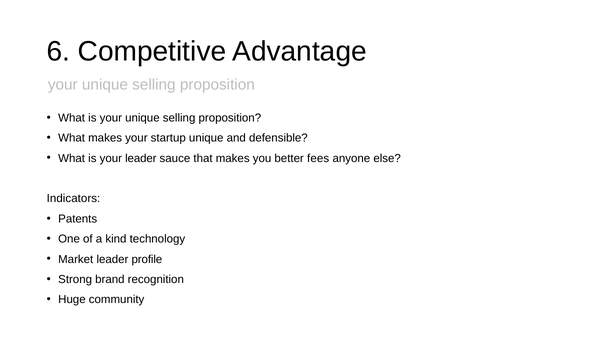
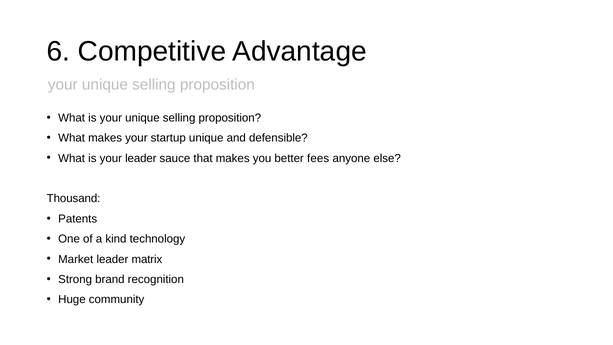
Indicators: Indicators -> Thousand
profile: profile -> matrix
